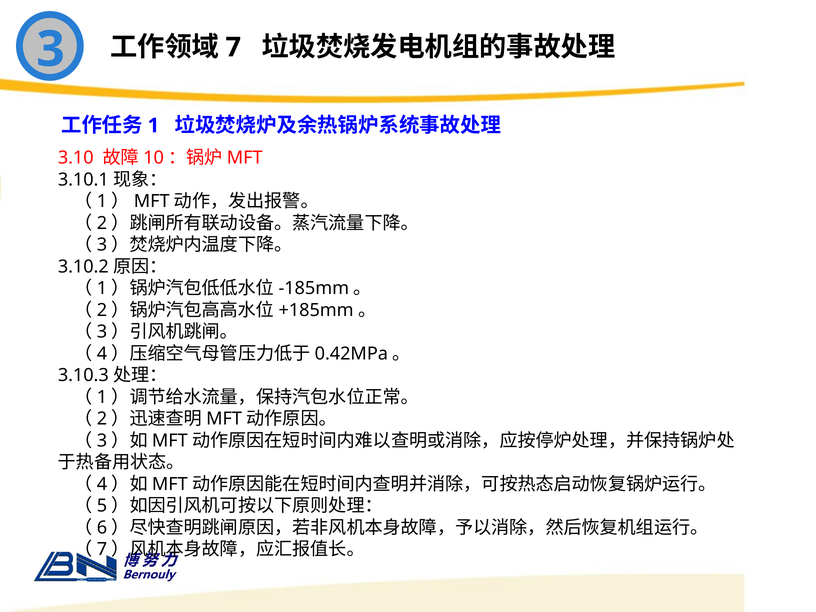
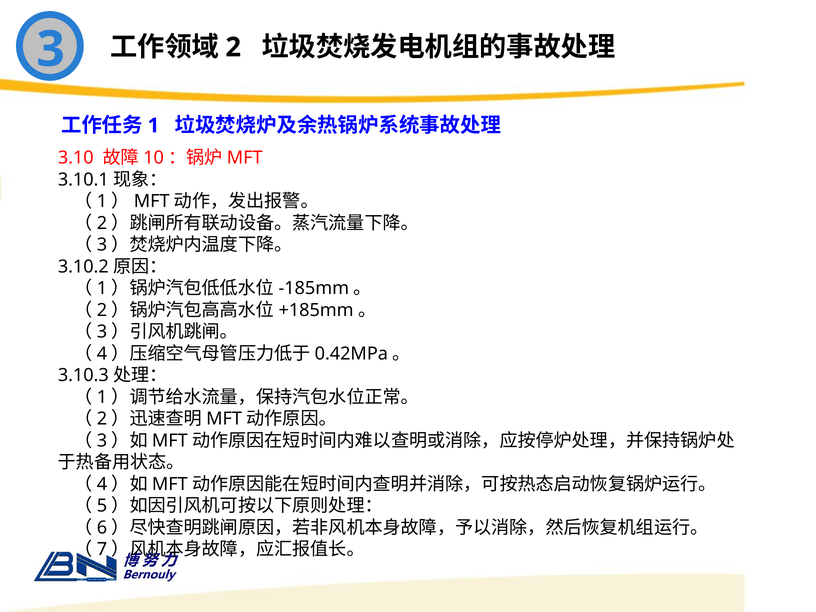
7: 7 -> 2
